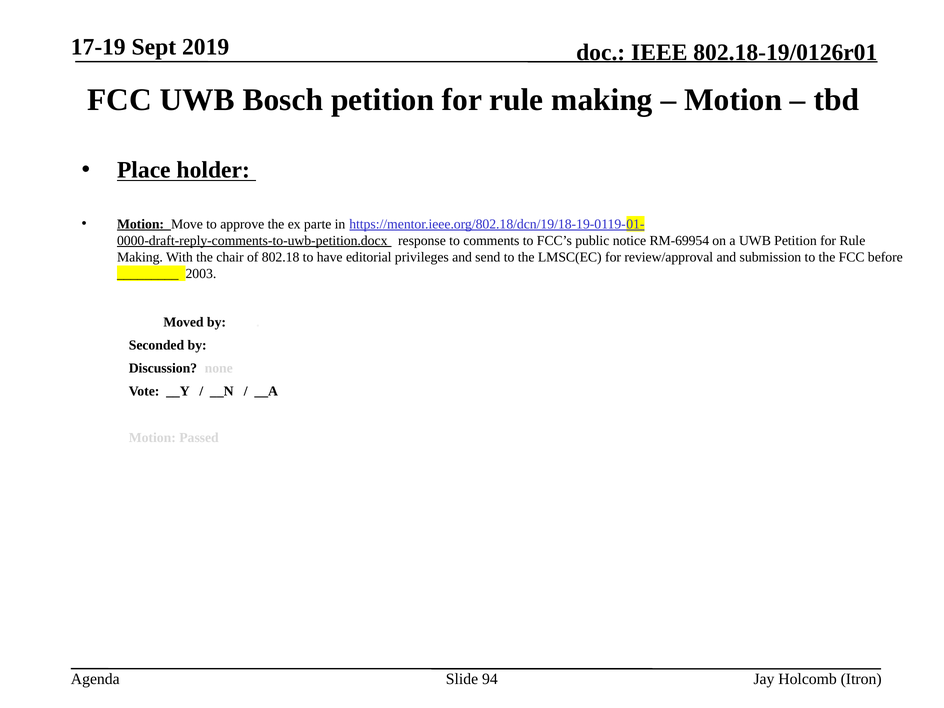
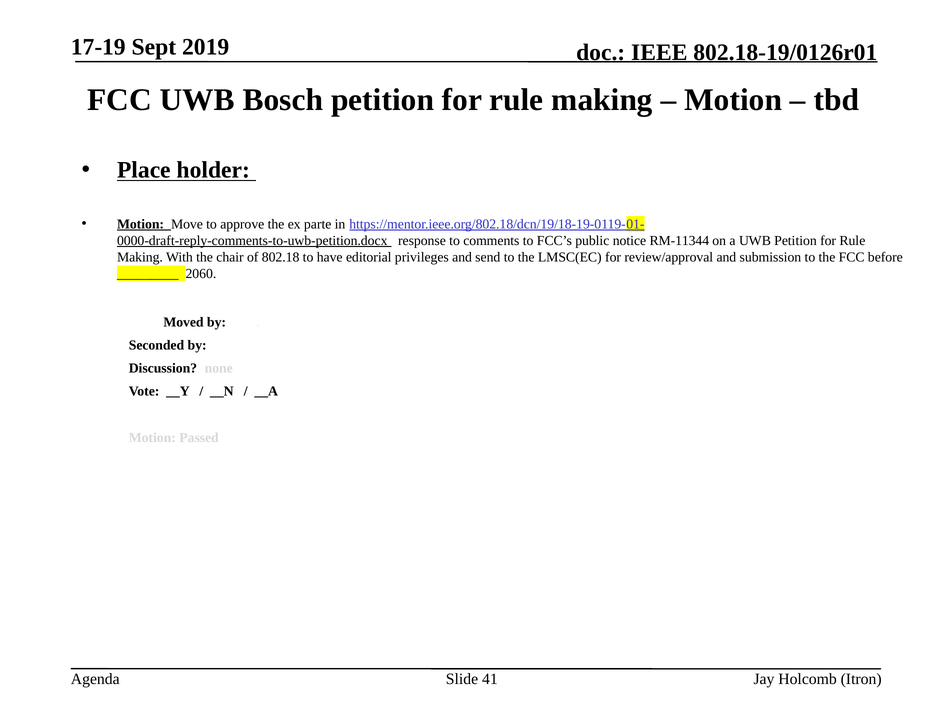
RM-69954: RM-69954 -> RM-11344
2003: 2003 -> 2060
94: 94 -> 41
